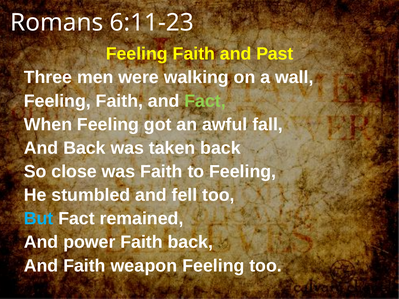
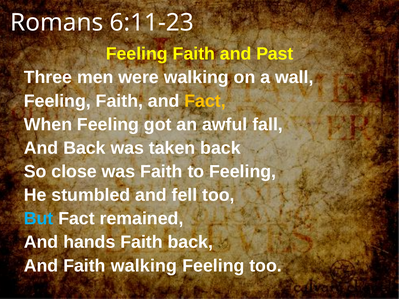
Fact at (205, 101) colour: light green -> yellow
power: power -> hands
Faith weapon: weapon -> walking
